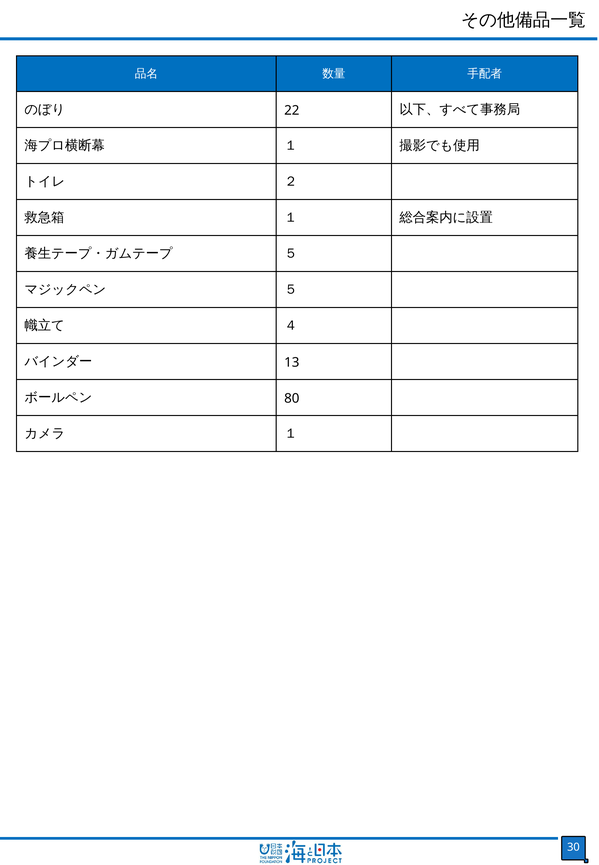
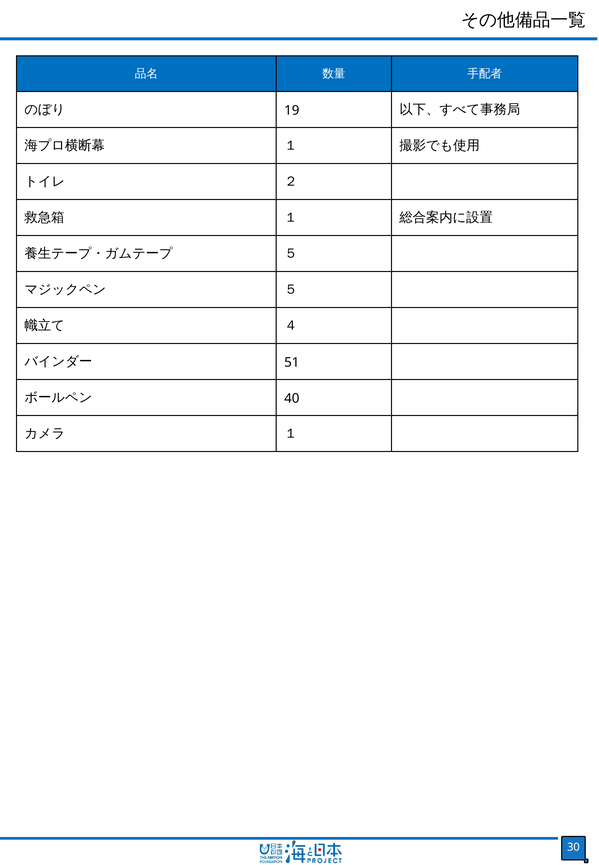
22: 22 -> 19
13: 13 -> 51
80: 80 -> 40
